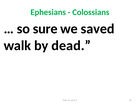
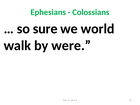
saved: saved -> world
dead: dead -> were
